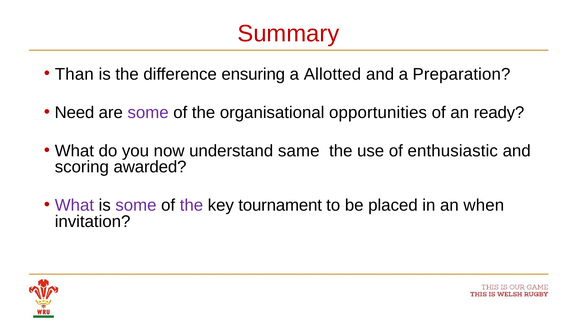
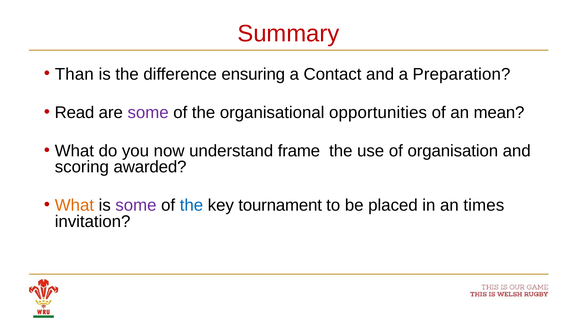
Allotted: Allotted -> Contact
Need: Need -> Read
ready: ready -> mean
same: same -> frame
enthusiastic: enthusiastic -> organisation
What at (74, 205) colour: purple -> orange
the at (191, 205) colour: purple -> blue
when: when -> times
